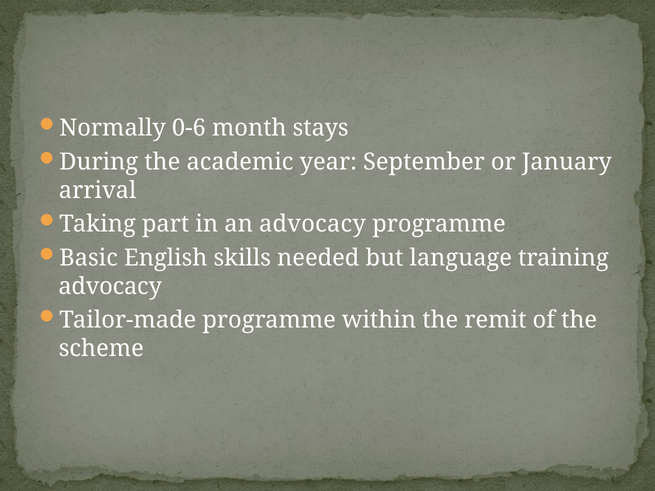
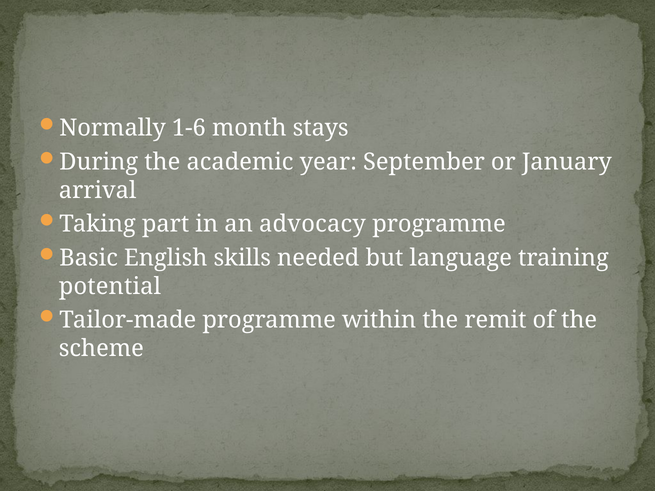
0-6: 0-6 -> 1-6
advocacy at (110, 286): advocacy -> potential
